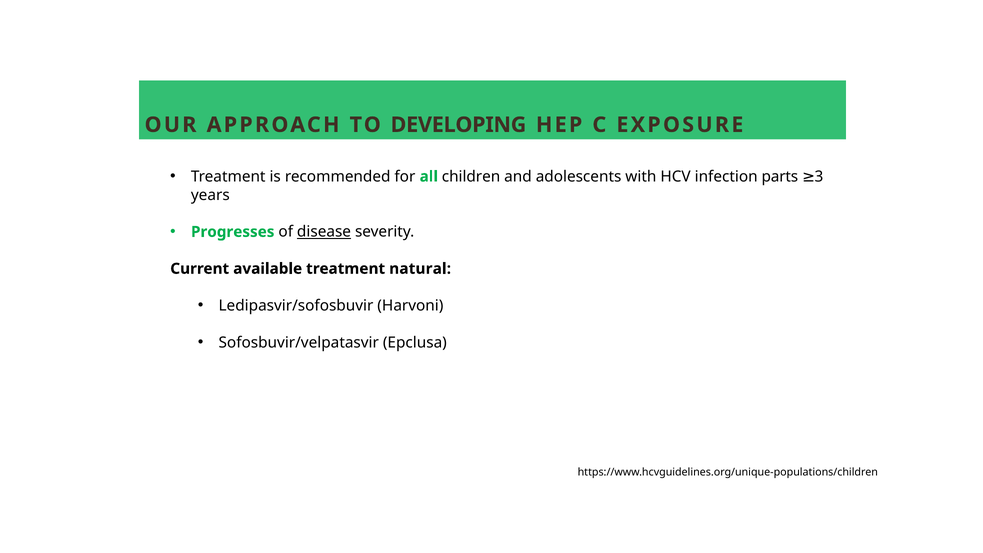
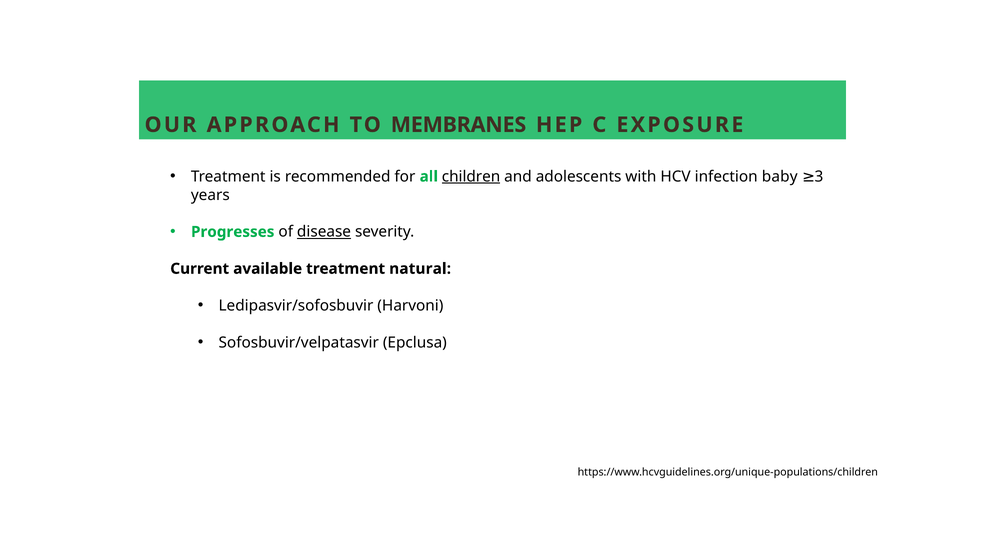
DEVELOPING: DEVELOPING -> MEMBRANES
children underline: none -> present
parts: parts -> baby
